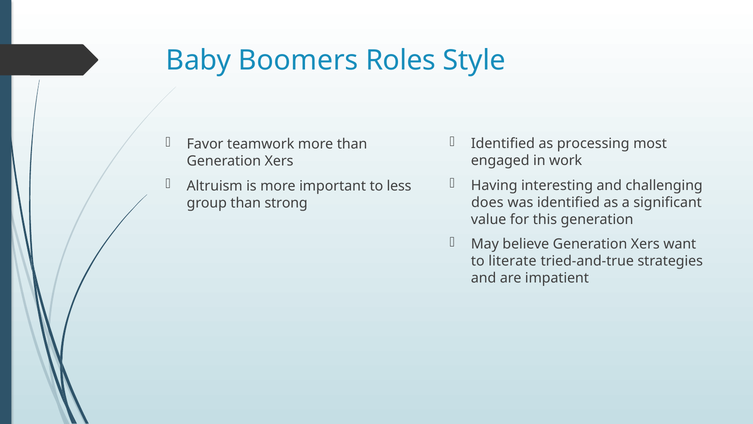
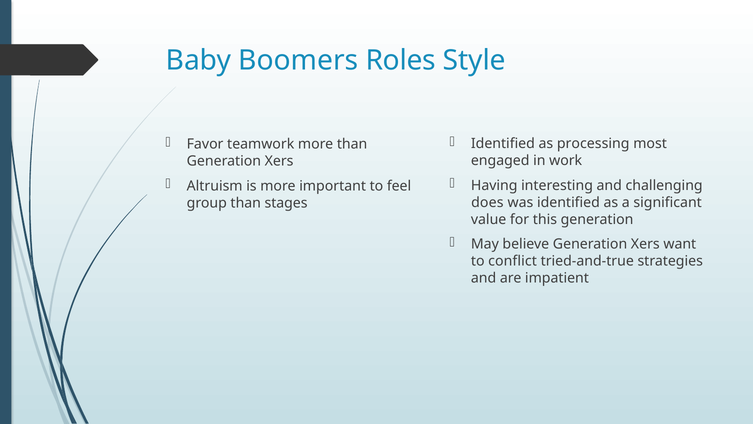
less: less -> feel
strong: strong -> stages
literate: literate -> conflict
